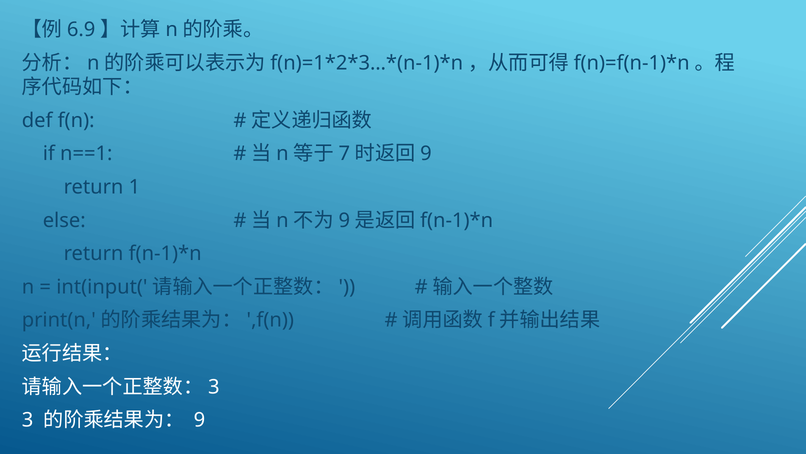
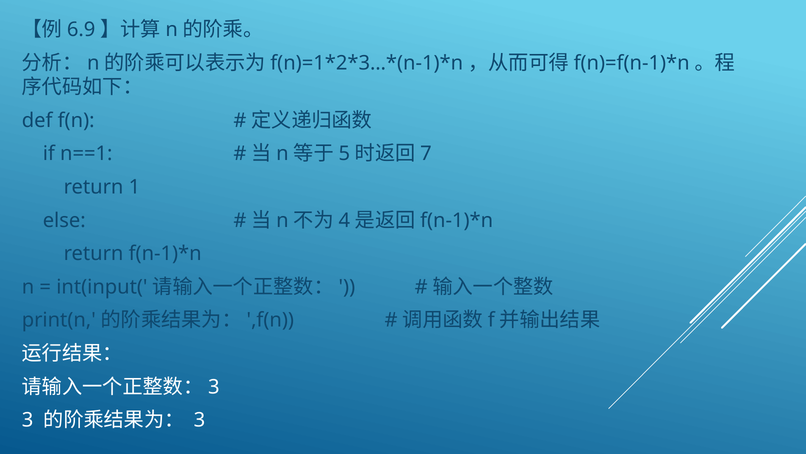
7: 7 -> 5
9 at (426, 154): 9 -> 7
9 at (344, 220): 9 -> 4
9 at (199, 420): 9 -> 3
